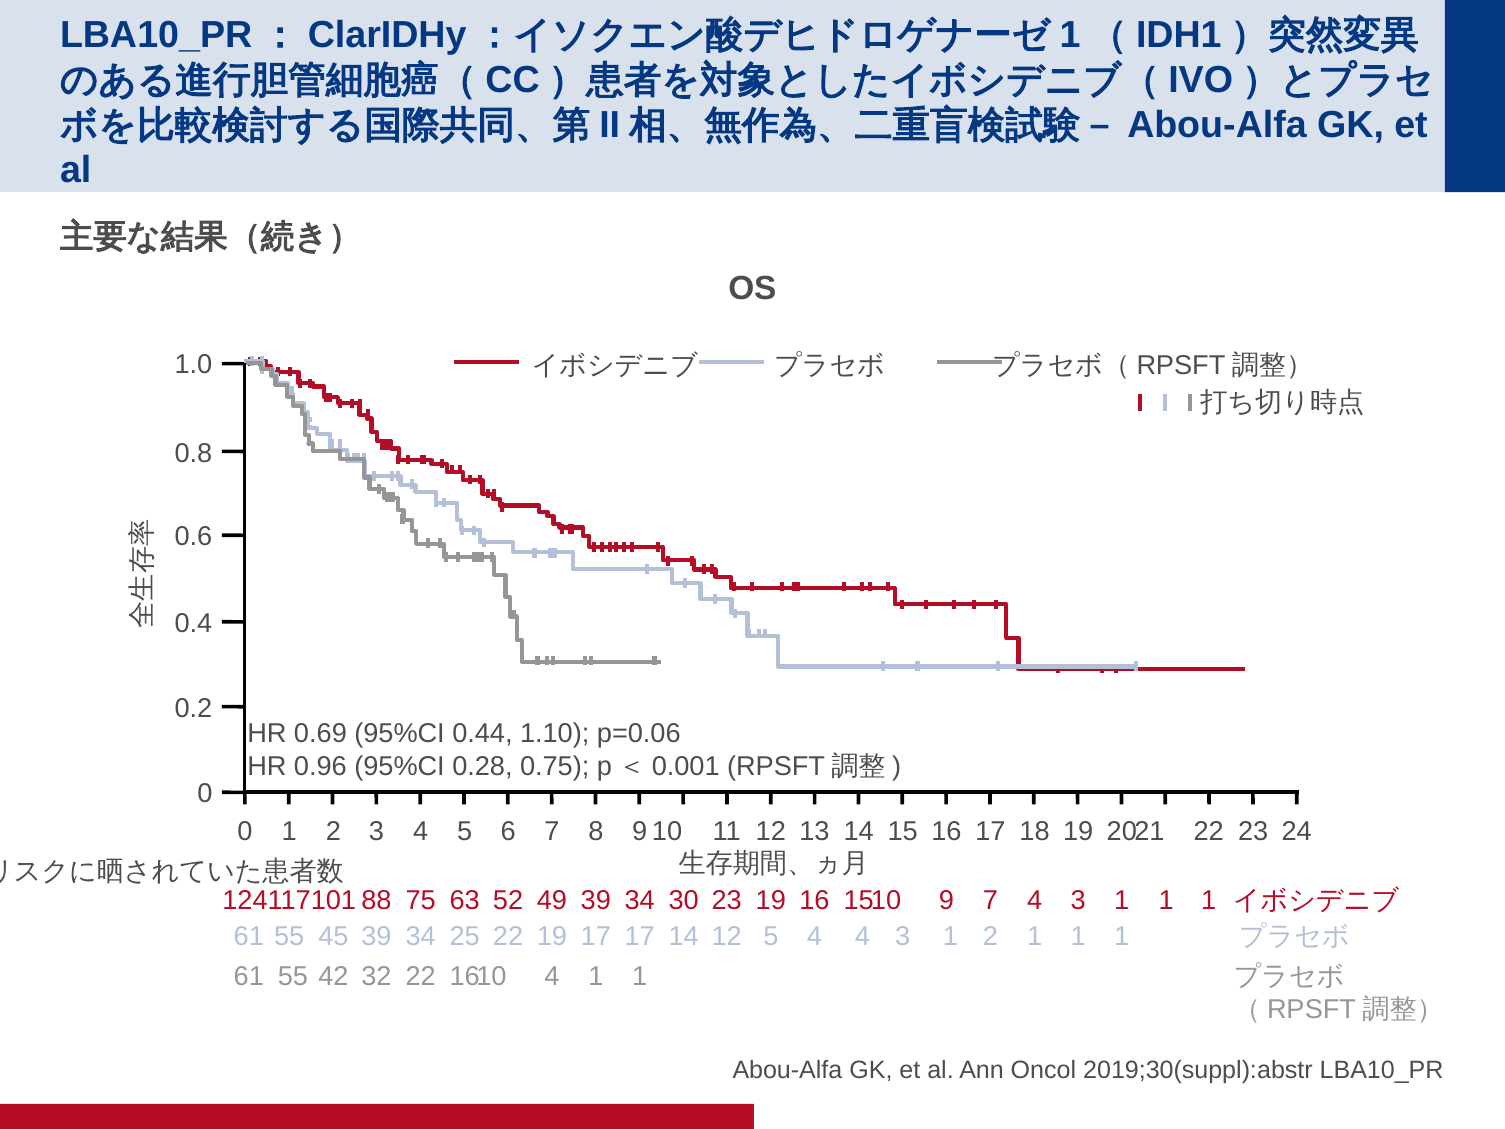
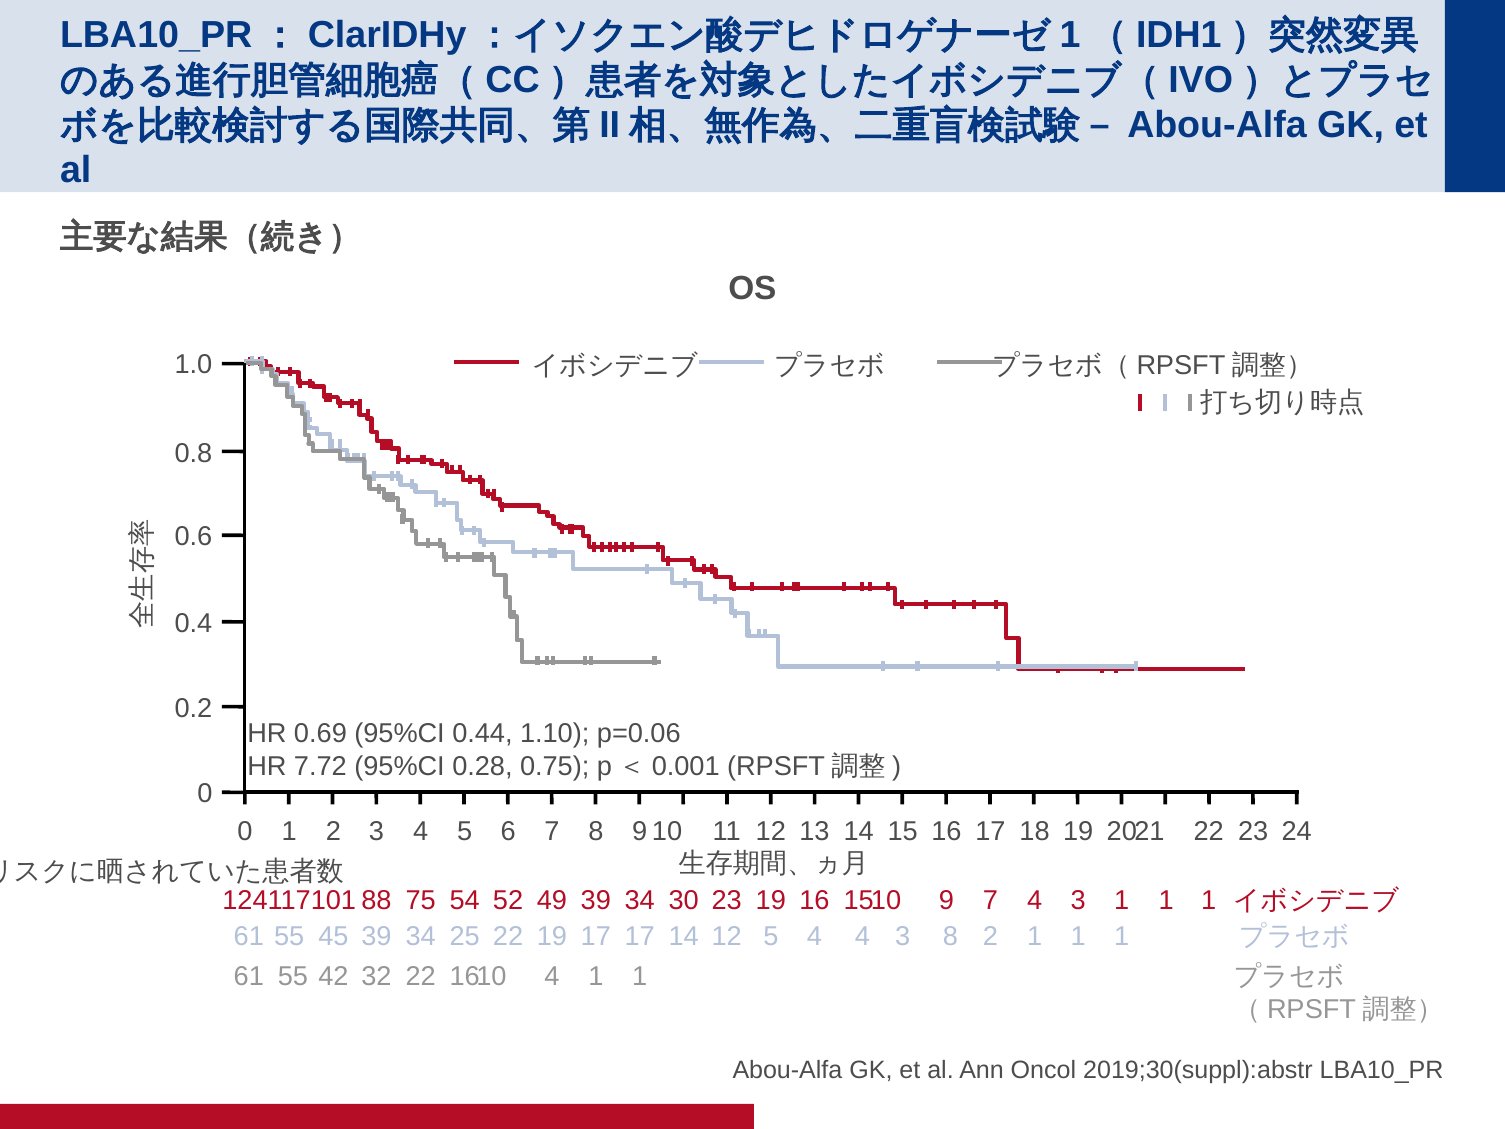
0.96: 0.96 -> 7.72
63: 63 -> 54
4 4 3 1: 1 -> 8
